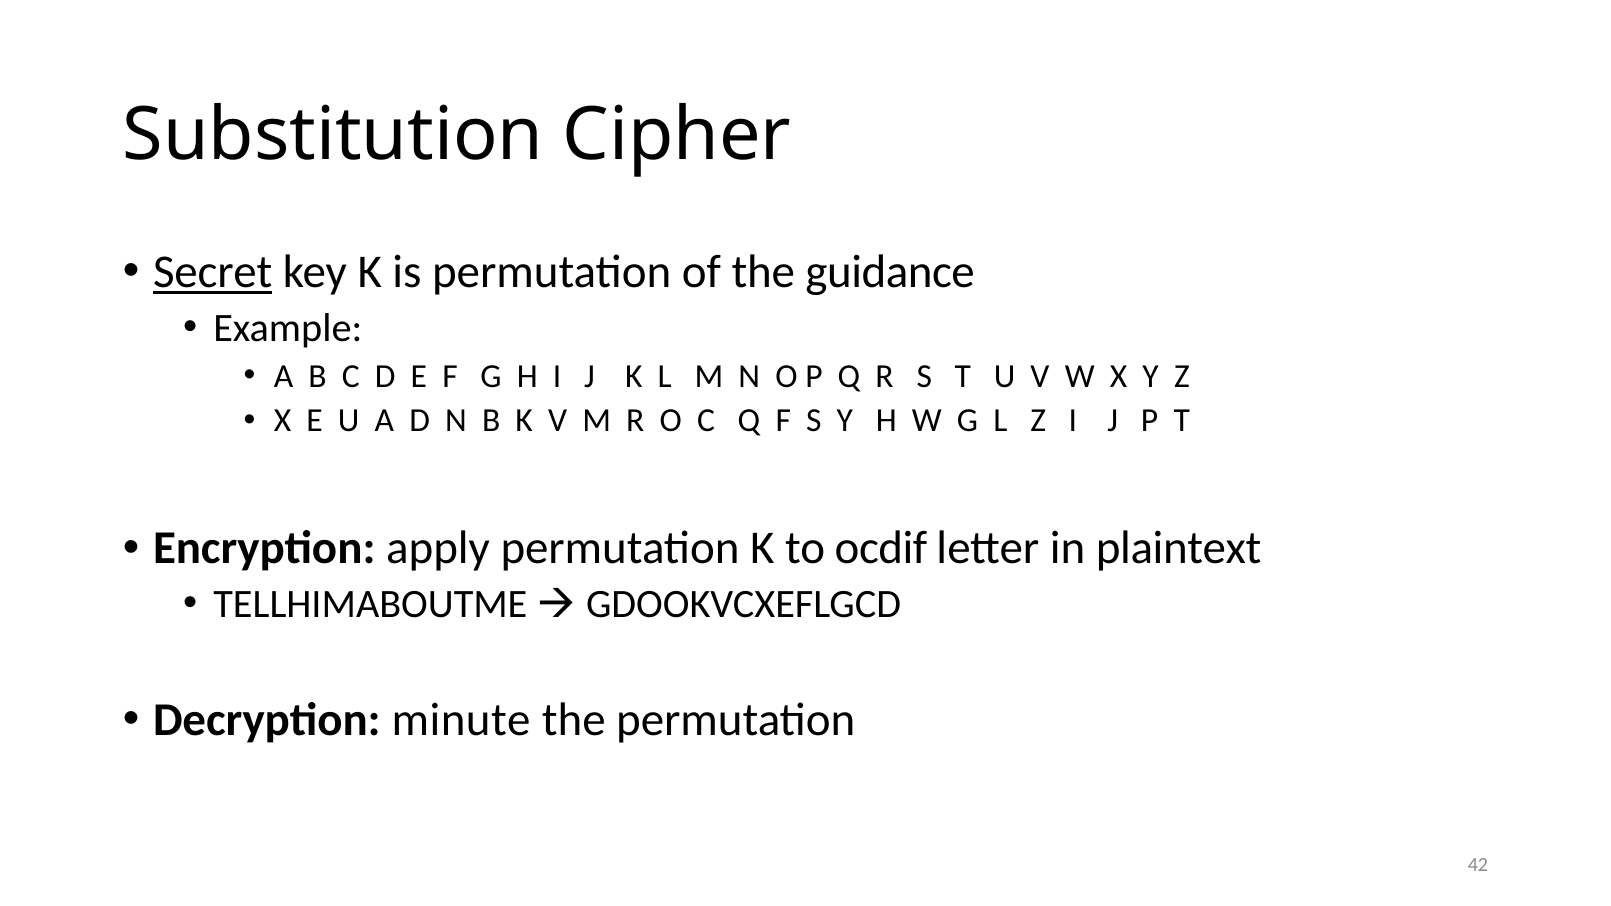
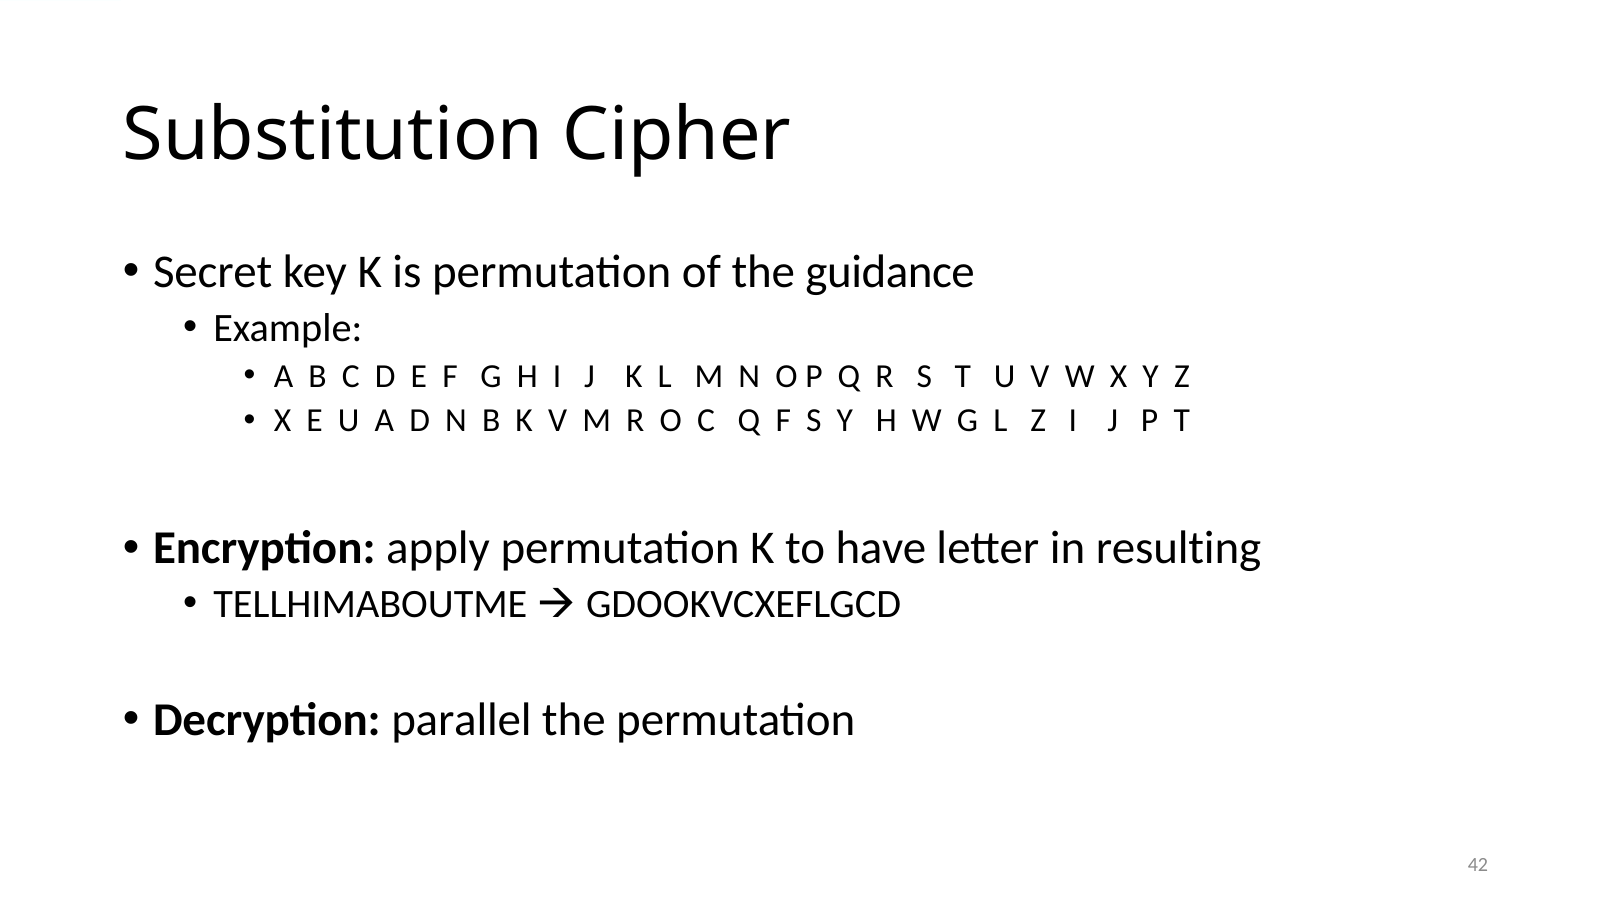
Secret underline: present -> none
ocdif: ocdif -> have
plaintext: plaintext -> resulting
minute: minute -> parallel
